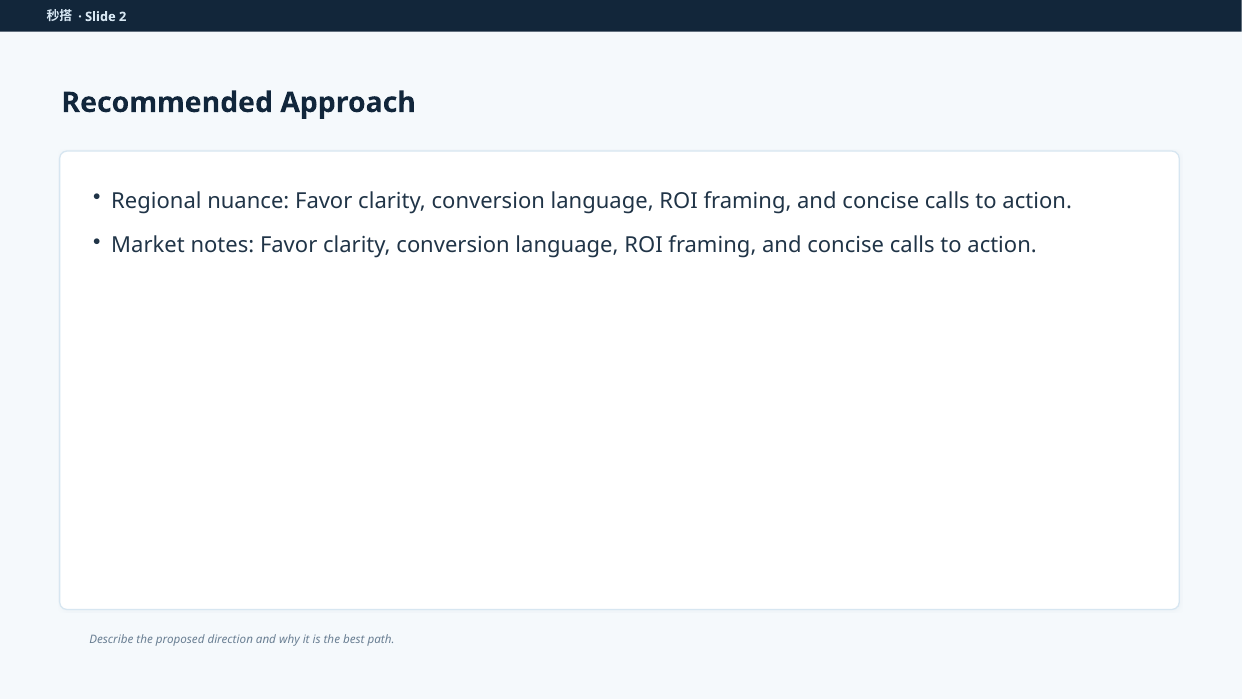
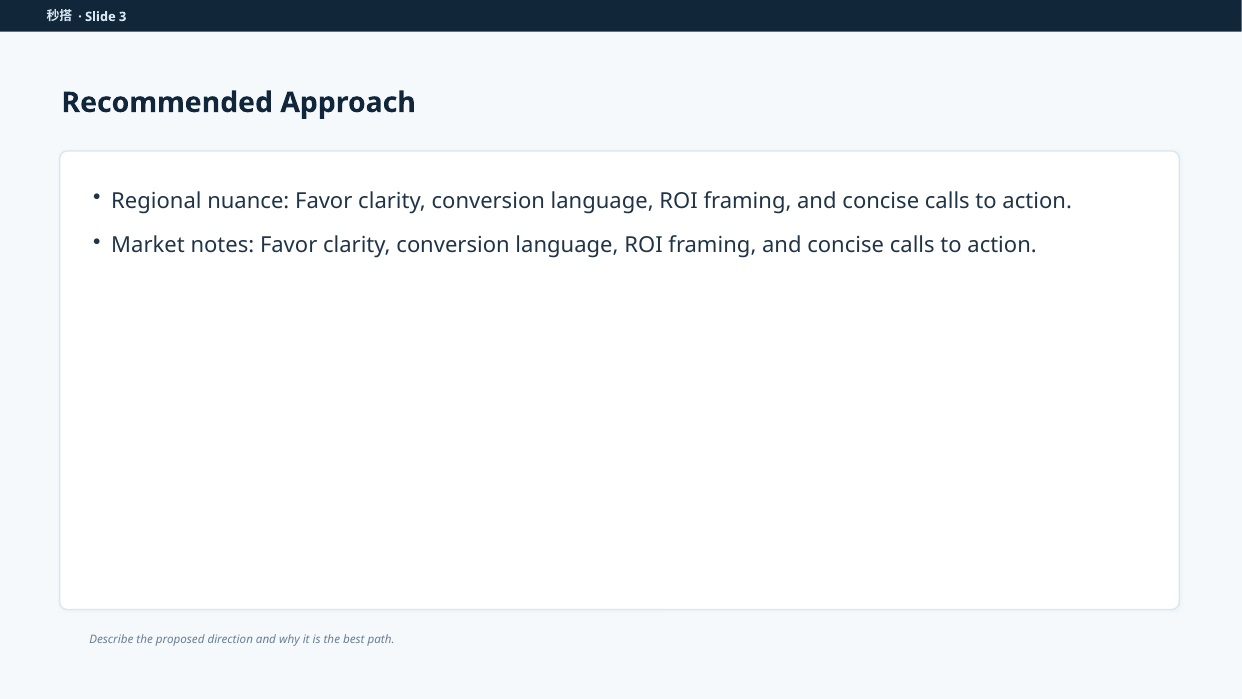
2: 2 -> 3
